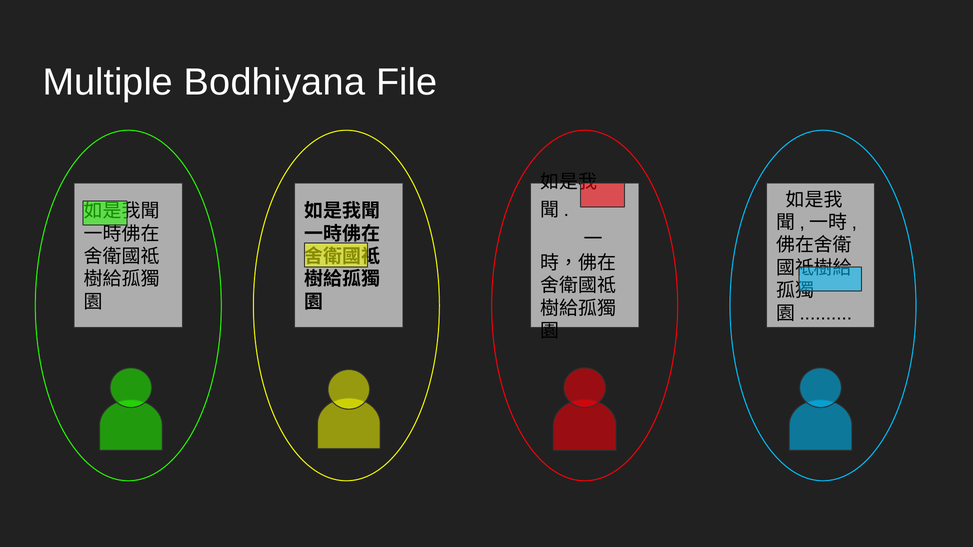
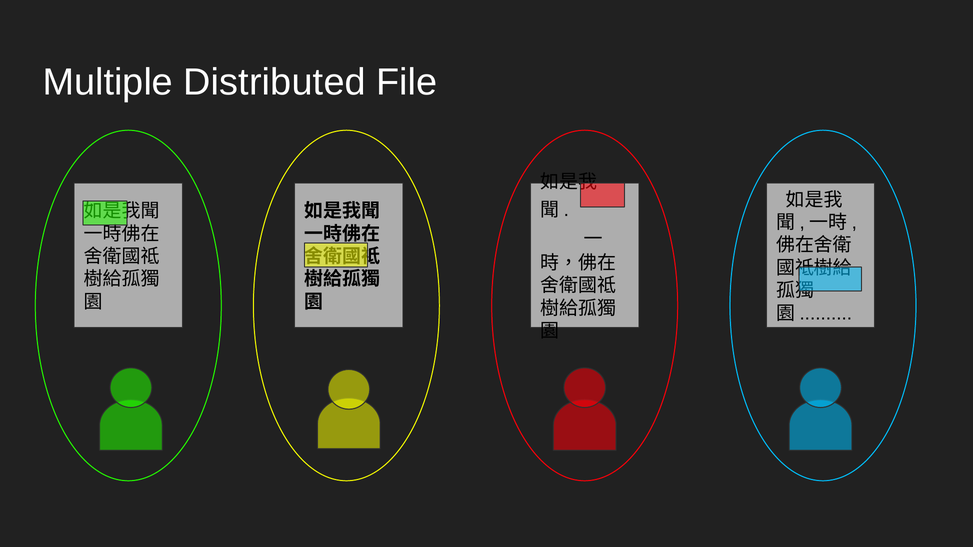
Bodhiyana: Bodhiyana -> Distributed
